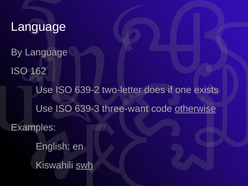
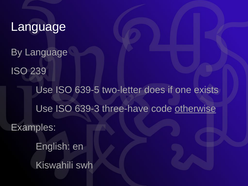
162: 162 -> 239
639-2: 639-2 -> 639-5
three-want: three-want -> three-have
swh underline: present -> none
